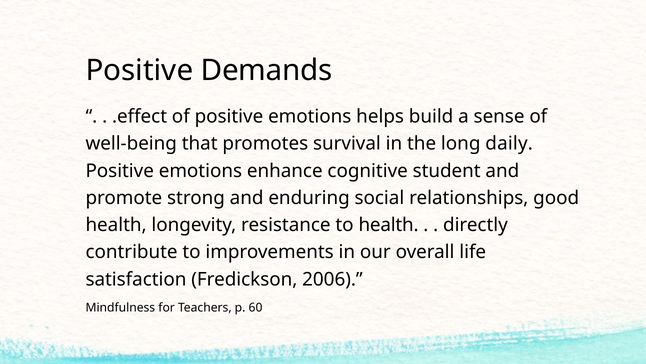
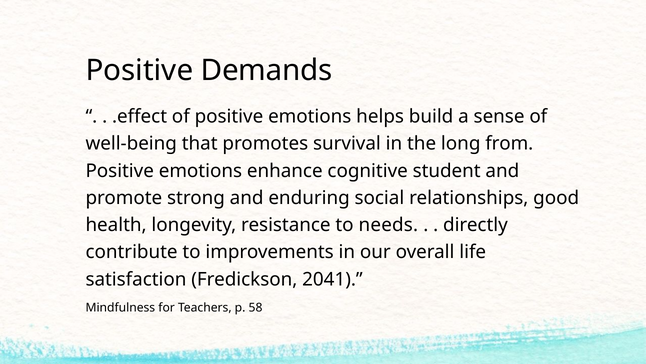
daily: daily -> from
to health: health -> needs
2006: 2006 -> 2041
60: 60 -> 58
